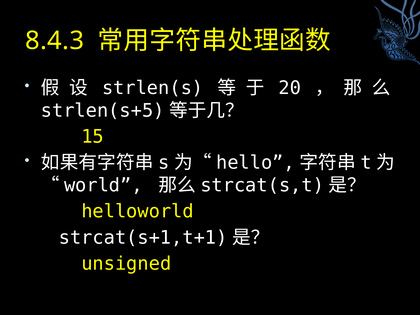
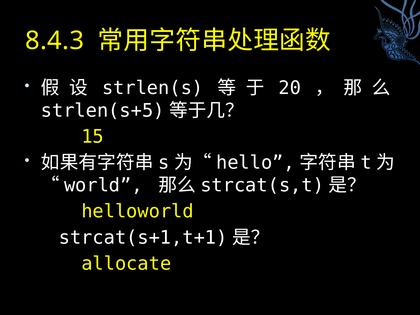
unsigned: unsigned -> allocate
